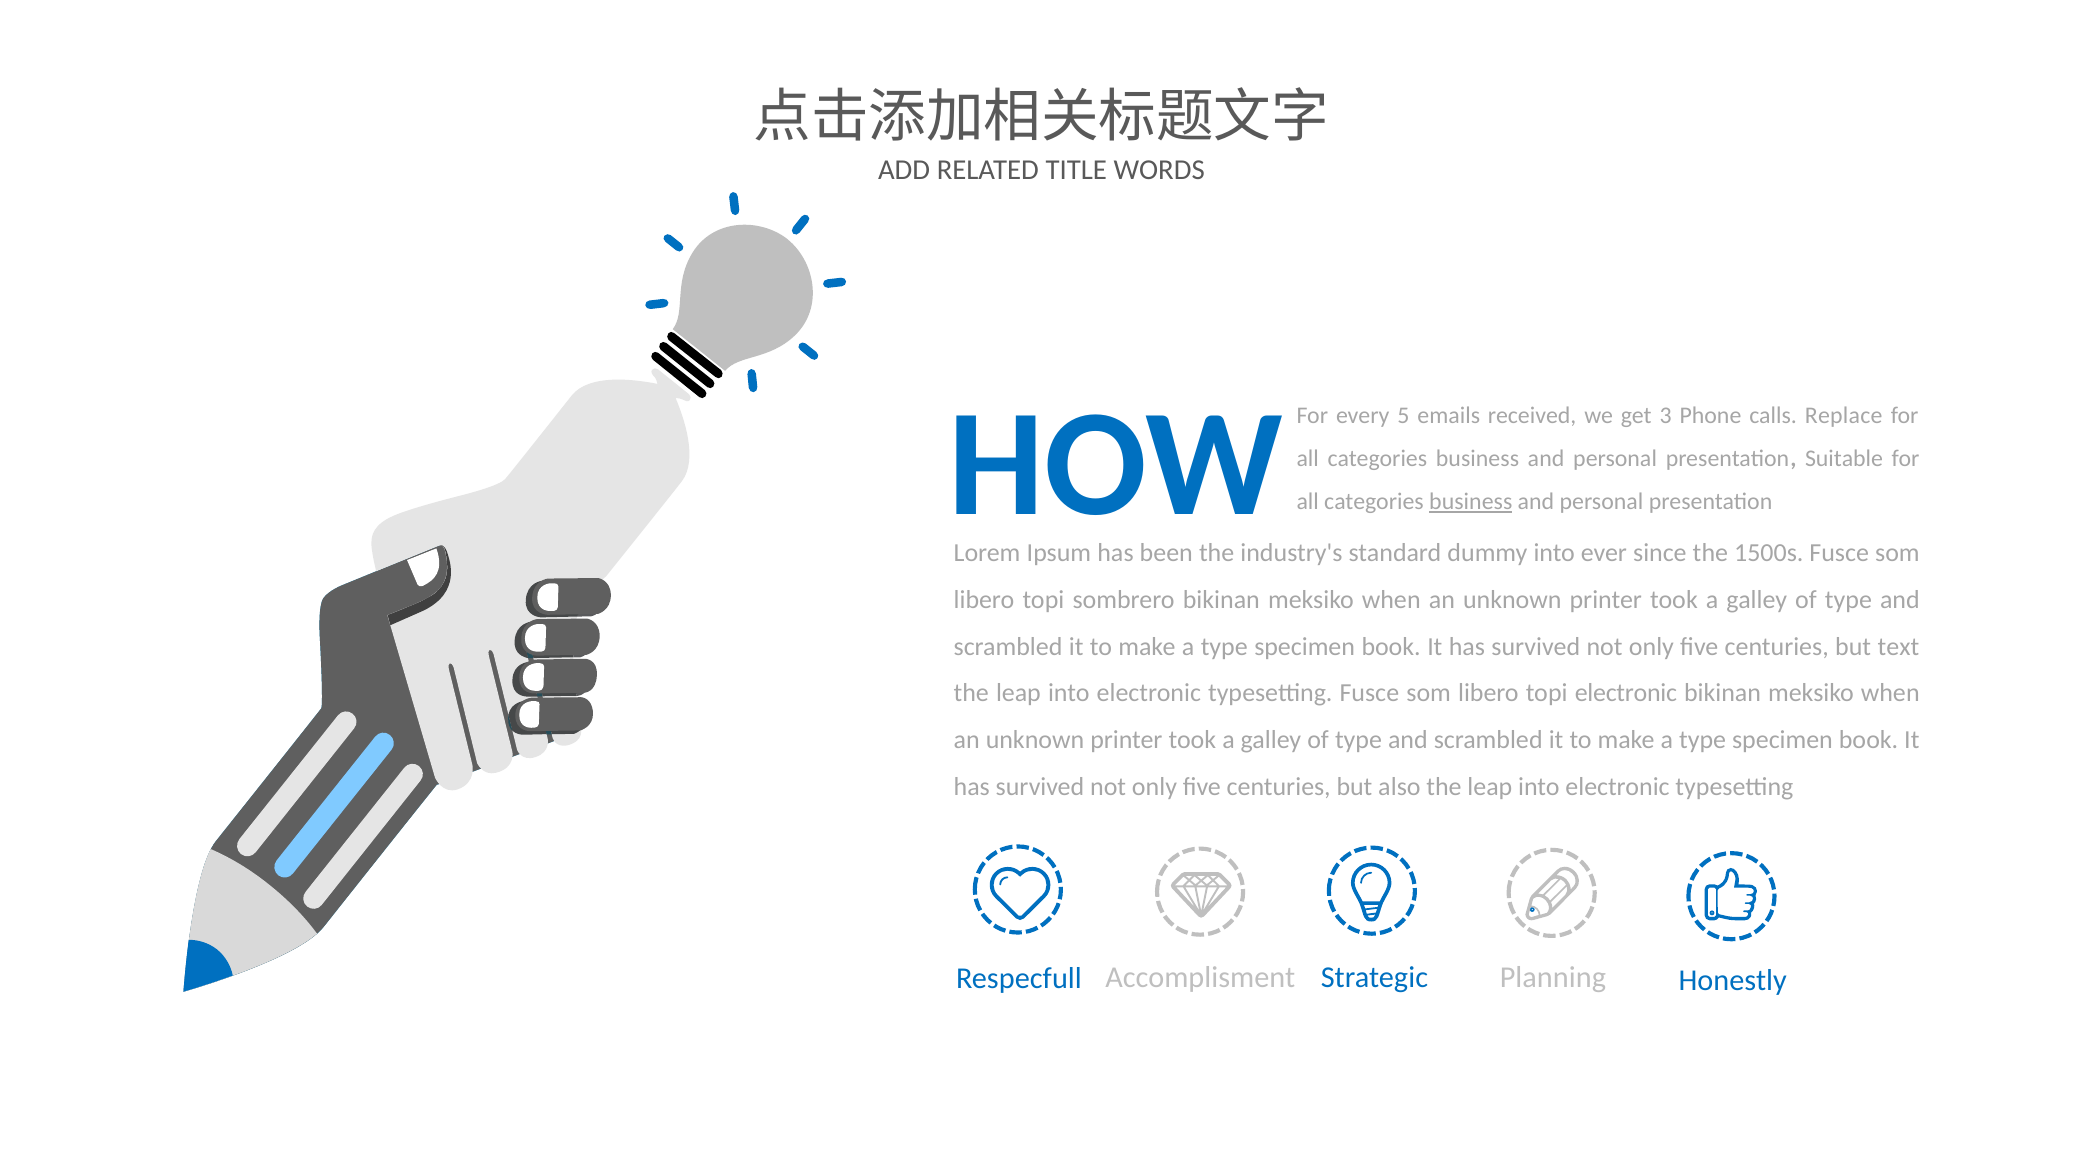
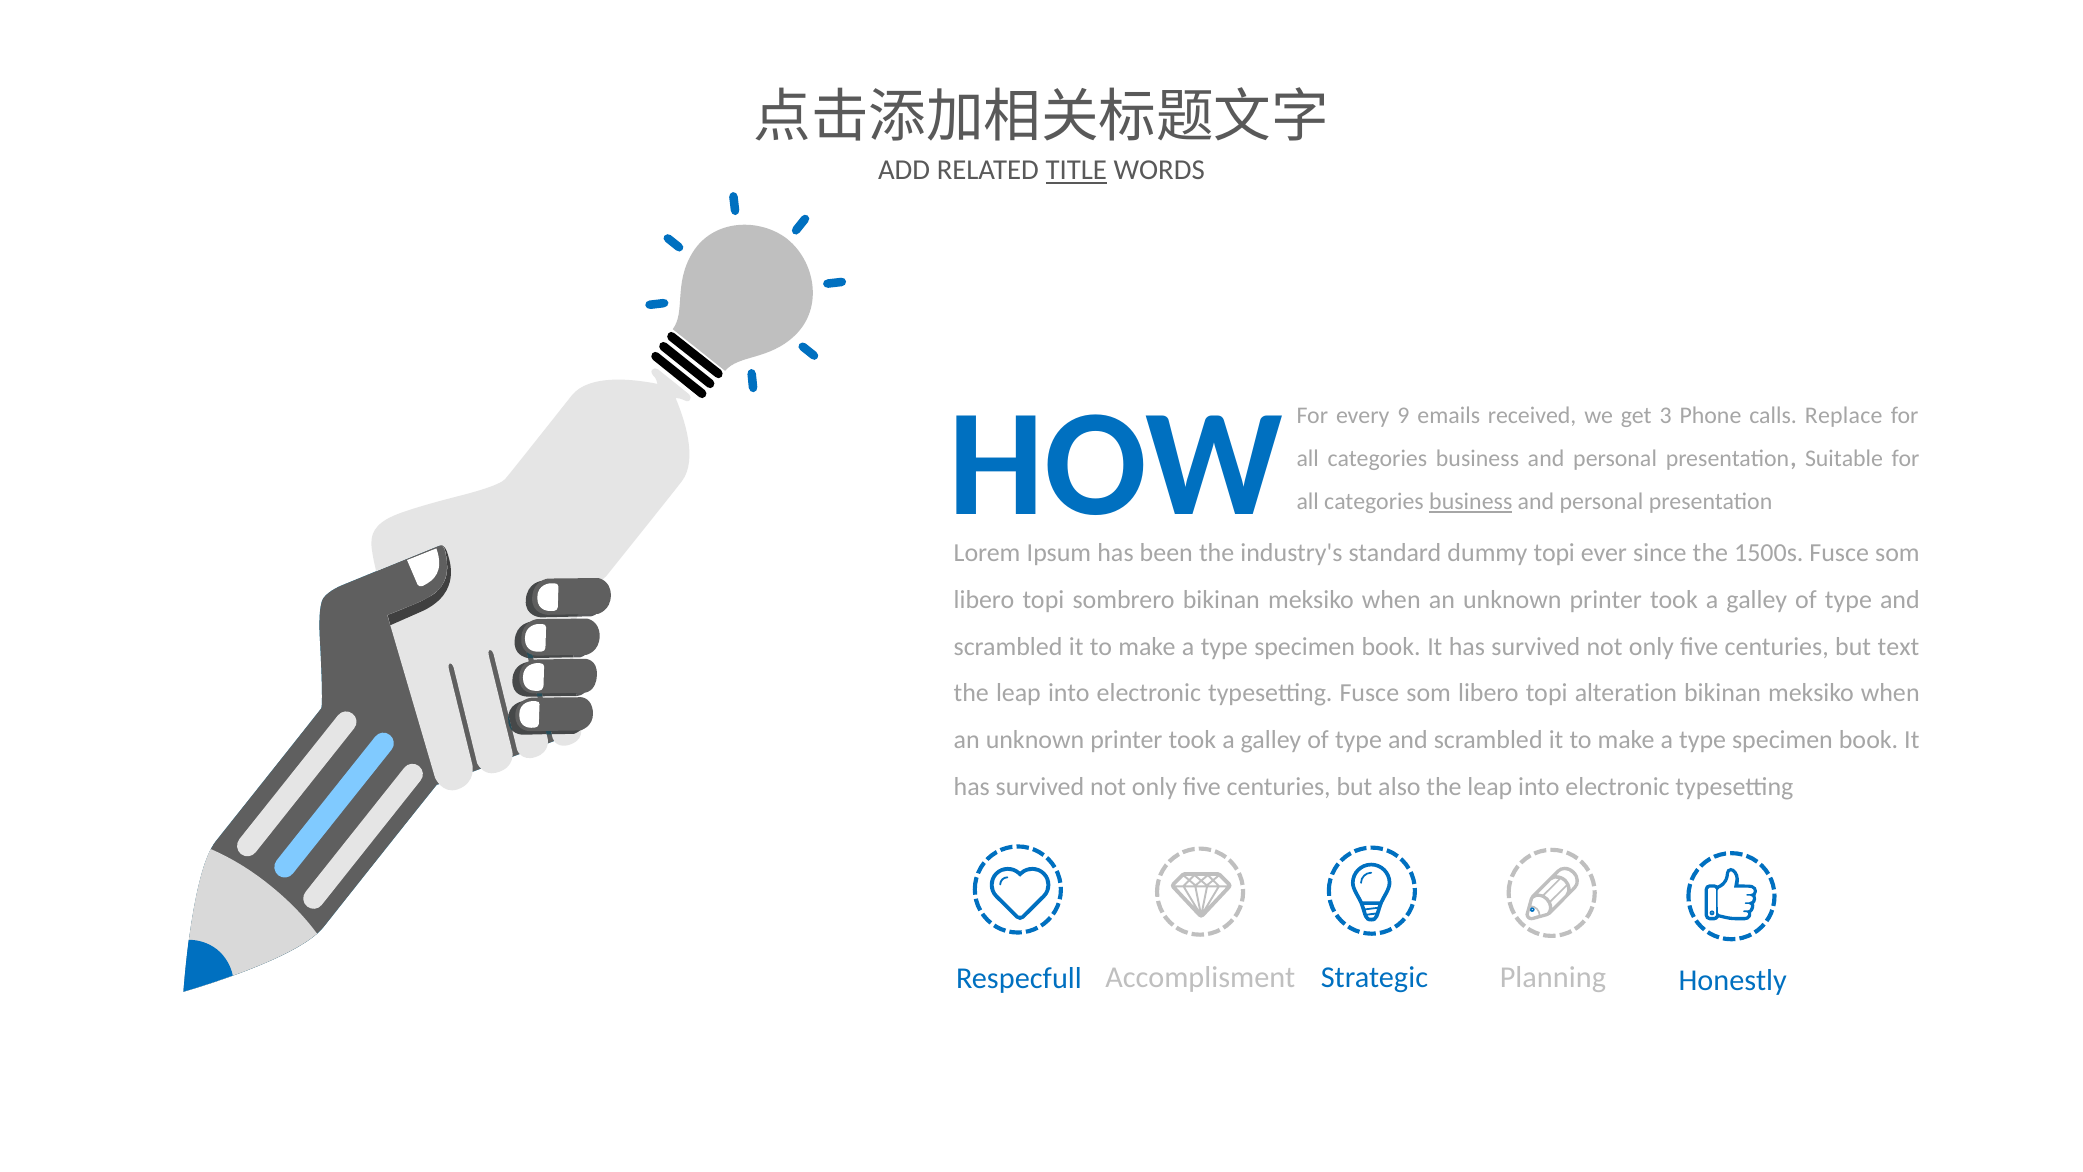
TITLE underline: none -> present
5: 5 -> 9
dummy into: into -> topi
topi electronic: electronic -> alteration
